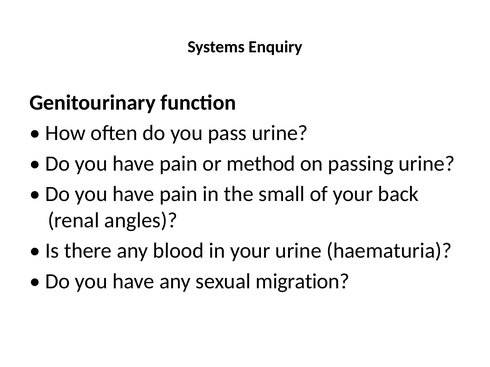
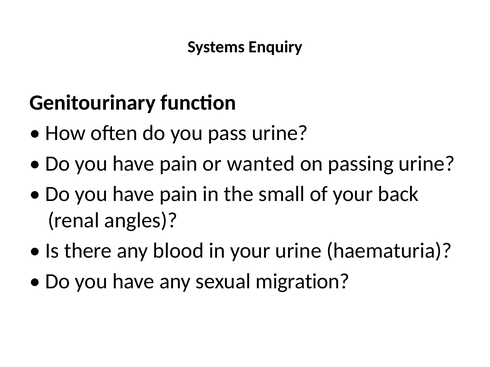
method: method -> wanted
